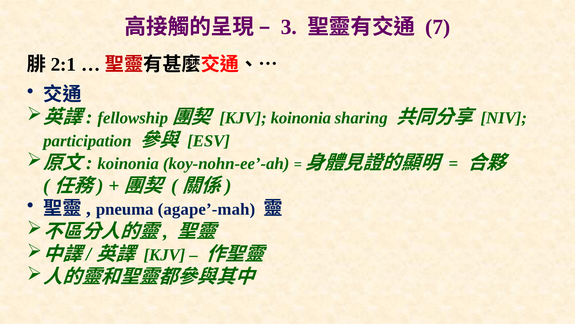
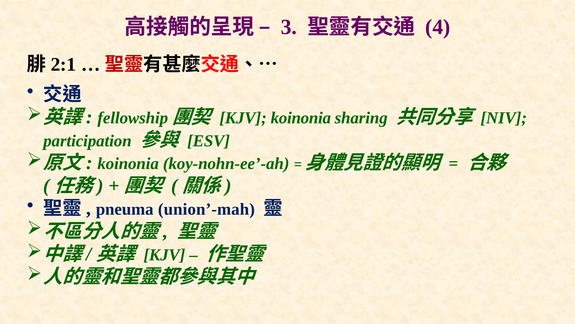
7: 7 -> 4
agape’-mah: agape’-mah -> union’-mah
